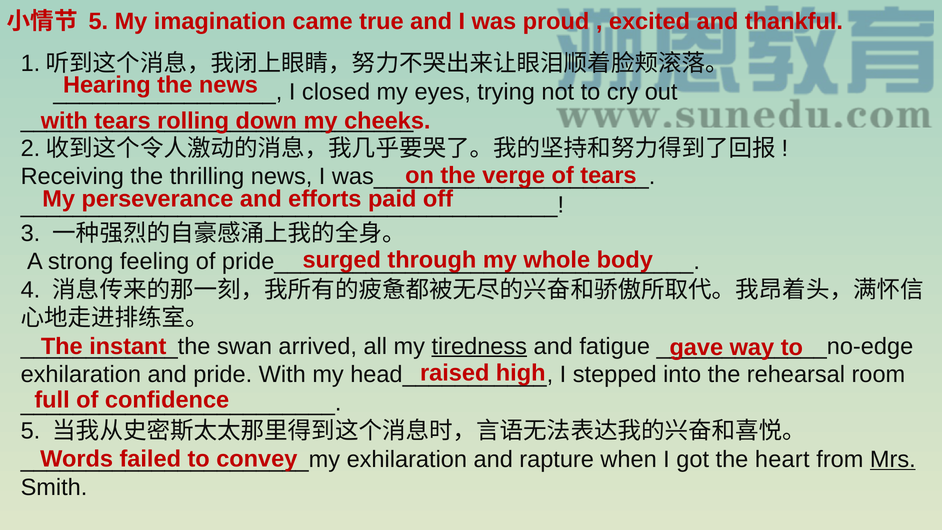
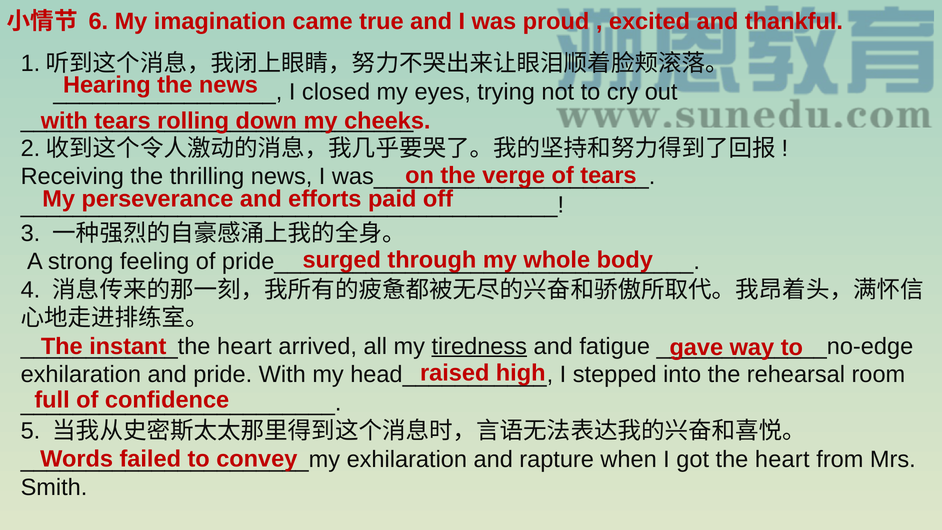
5 at (98, 22): 5 -> 6
swan at (244, 346): swan -> heart
Mrs underline: present -> none
